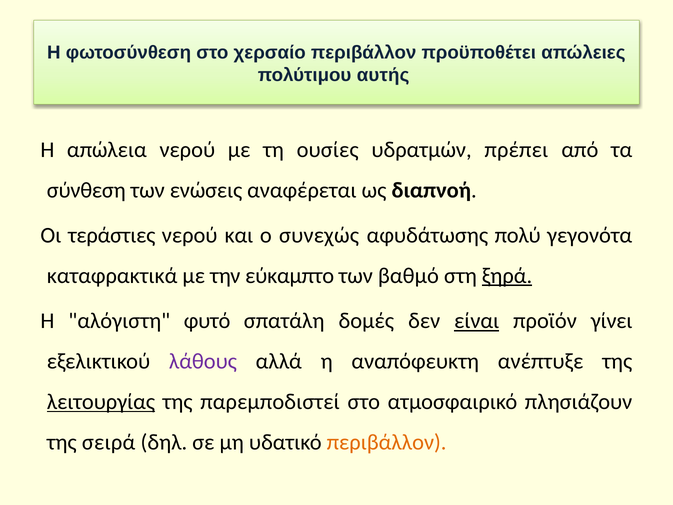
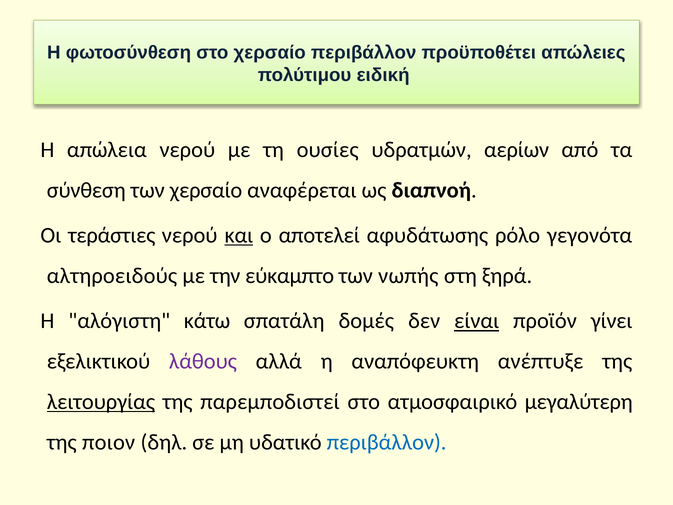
αυτής: αυτής -> ειδική
πρέπει: πρέπει -> αερίων
των ενώσεις: ενώσεις -> χερσαίο
και underline: none -> present
συνεχώς: συνεχώς -> αποτελεί
πολύ: πολύ -> ρόλο
καταφρακτικά: καταφρακτικά -> αλτηροειδούς
βαθμό: βαθμό -> νωπής
ξηρά underline: present -> none
φυτό: φυτό -> κάτω
πλησιάζουν: πλησιάζουν -> μεγαλύτερη
σειρά: σειρά -> ποιον
περιβάλλον at (387, 442) colour: orange -> blue
